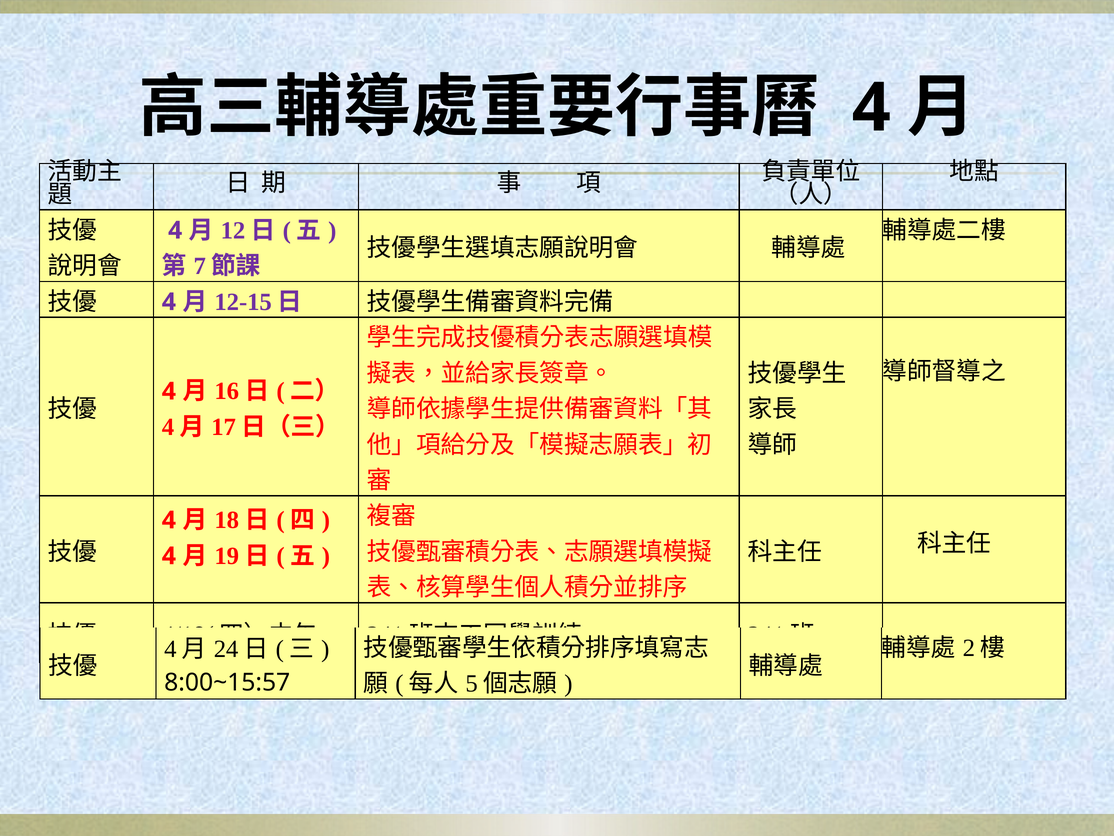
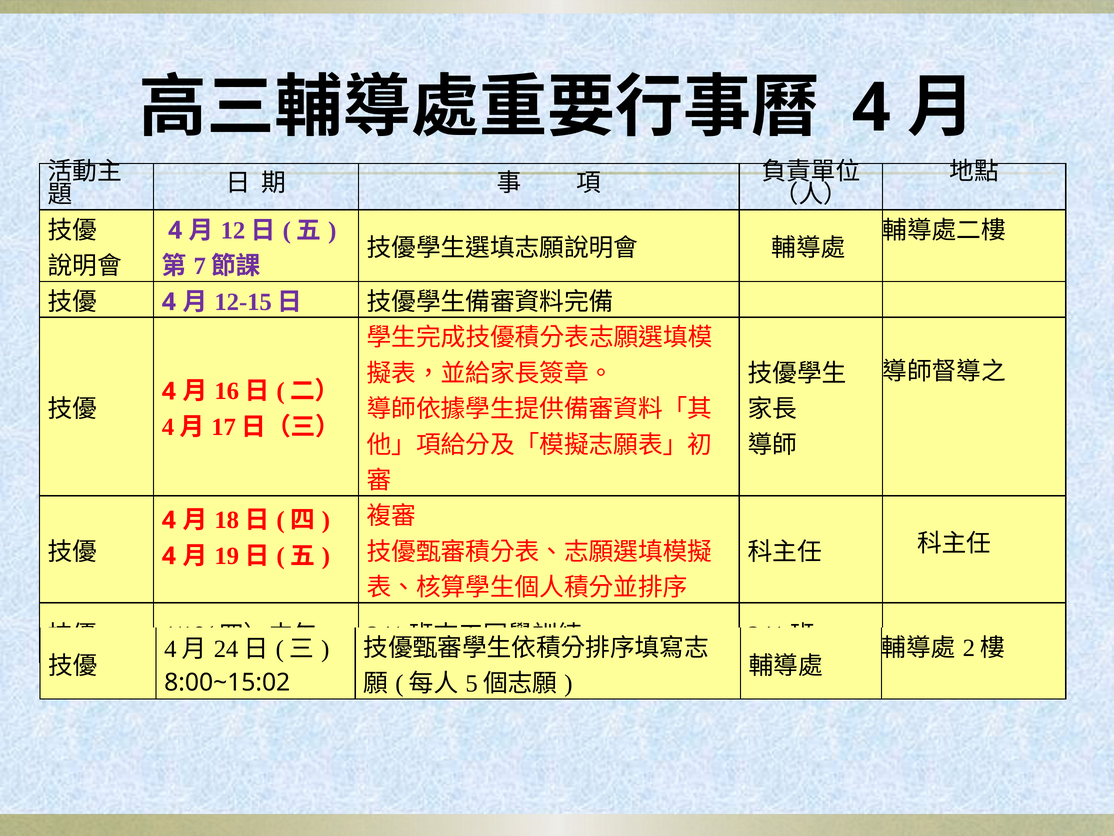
8:00~15:57: 8:00~15:57 -> 8:00~15:02
